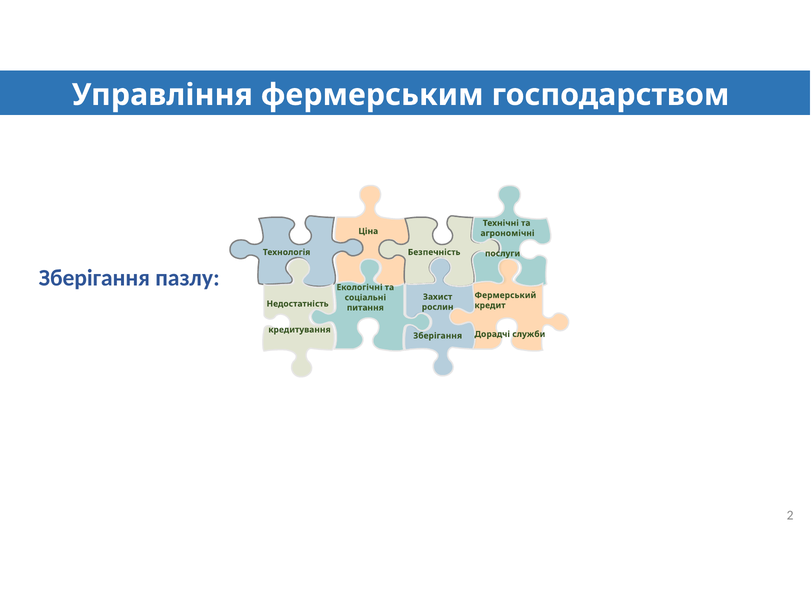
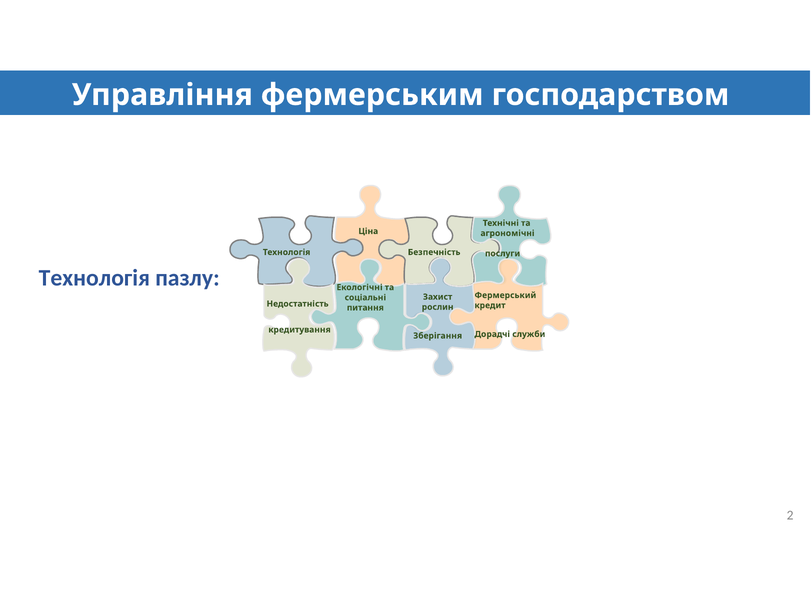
Зберігання at (94, 278): Зберігання -> Технологія
